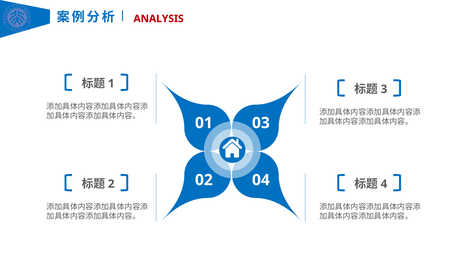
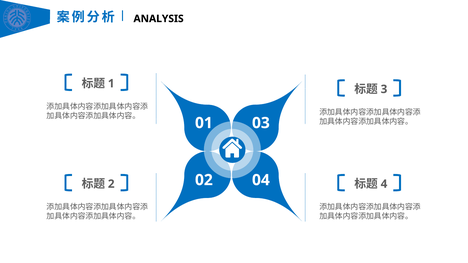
ANALYSIS colour: red -> black
